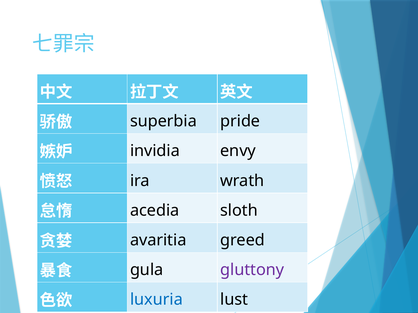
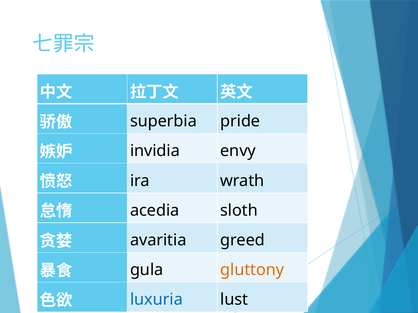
gluttony colour: purple -> orange
